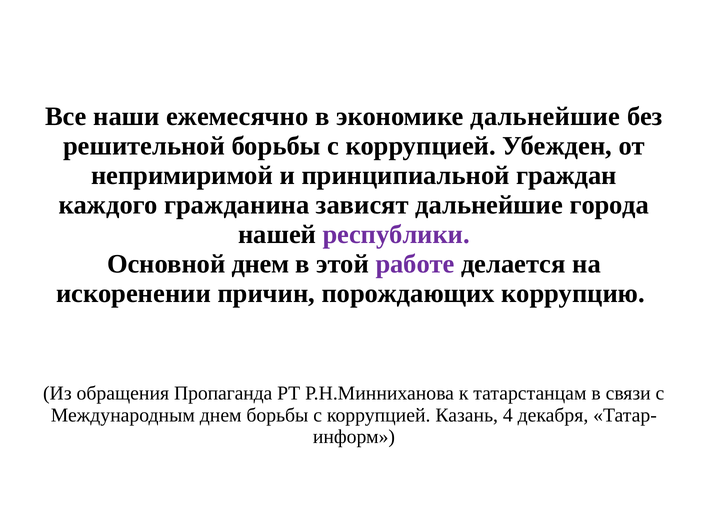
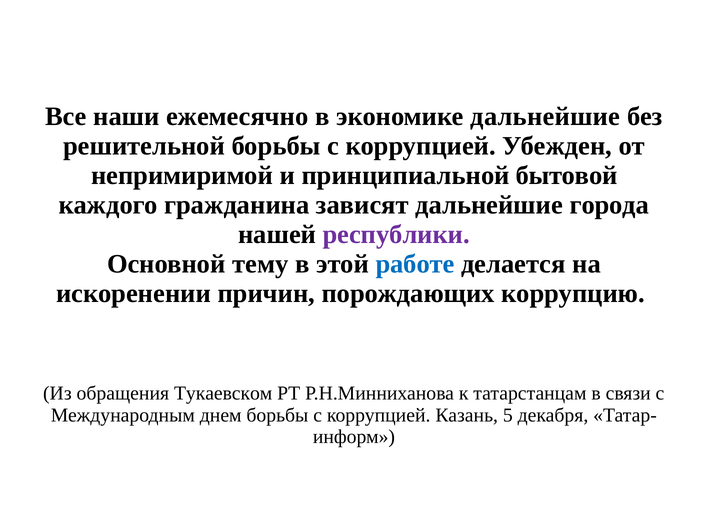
граждан: граждан -> бытовой
Основной днем: днем -> тему
работе colour: purple -> blue
Пропаганда: Пропаганда -> Тукаевском
4: 4 -> 5
